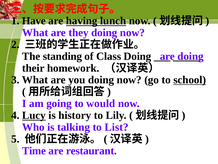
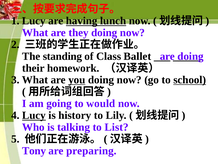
1 Have: Have -> Lucy
Class Doing: Doing -> Ballet
you underline: none -> present
Time: Time -> Tony
restaurant: restaurant -> preparing
